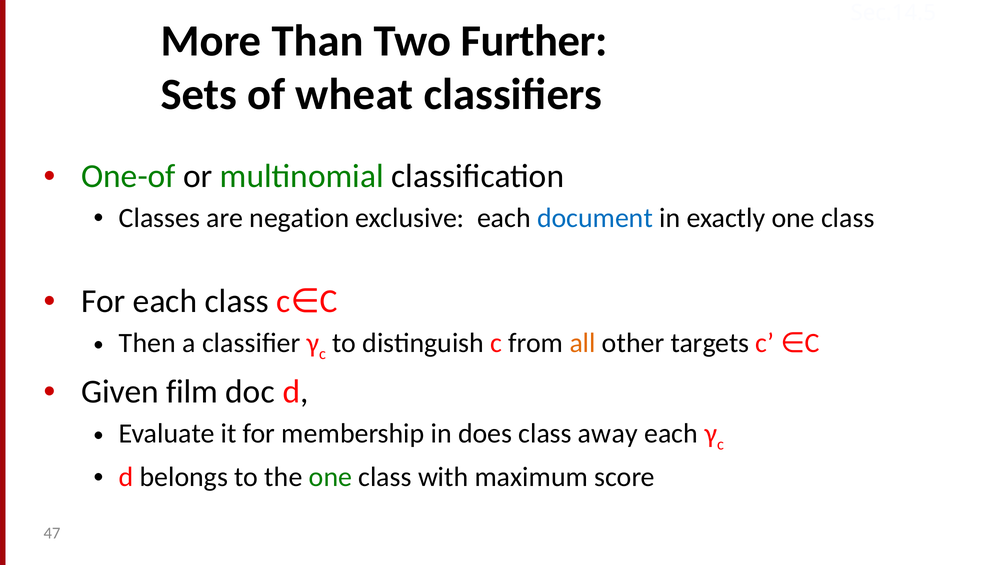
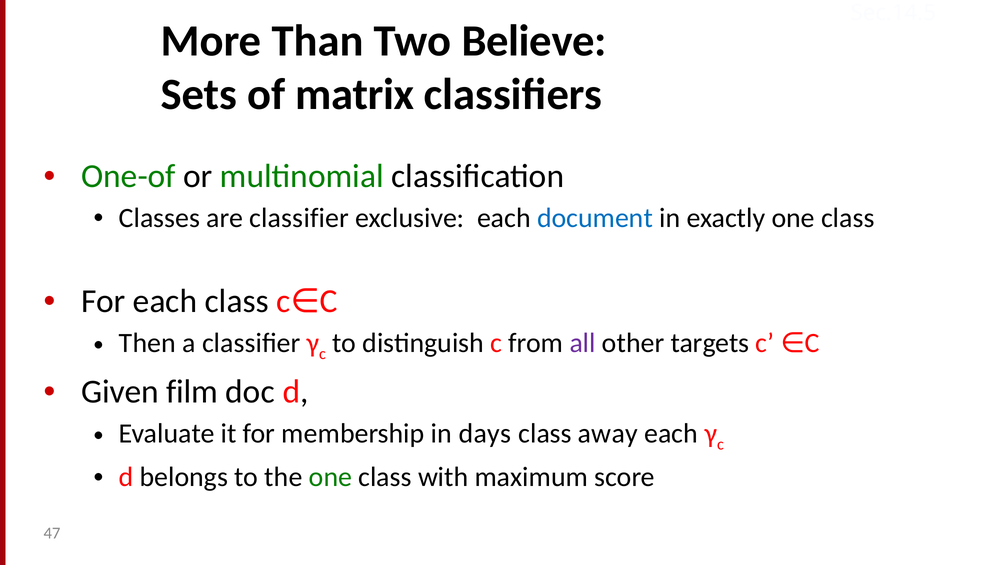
Further: Further -> Believe
wheat: wheat -> matrix
are negation: negation -> classifier
all colour: orange -> purple
does: does -> days
